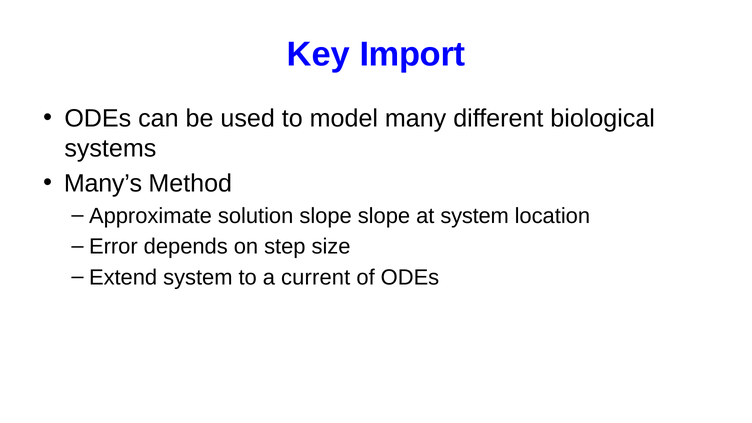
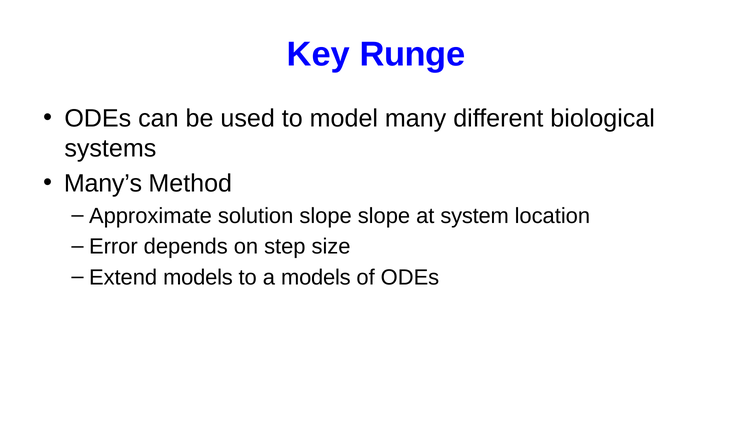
Import: Import -> Runge
Extend system: system -> models
a current: current -> models
